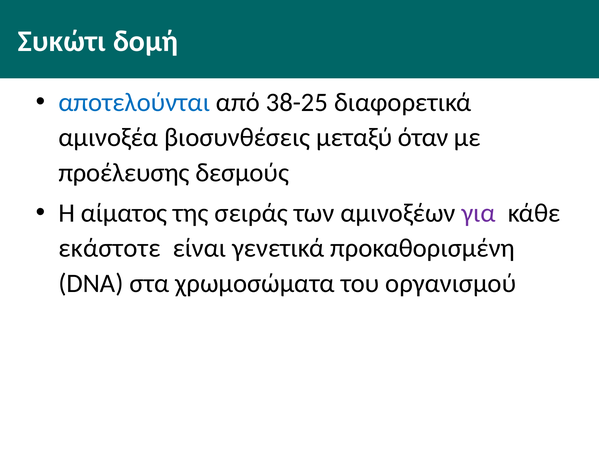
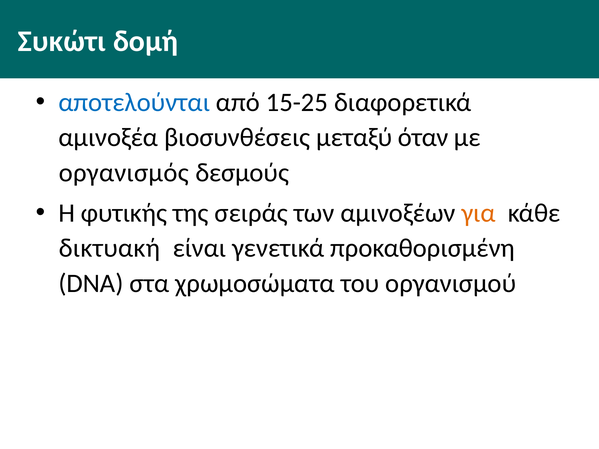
38-25: 38-25 -> 15-25
προέλευσης: προέλευσης -> οργανισμός
αίματος: αίματος -> φυτικής
για colour: purple -> orange
εκάστοτε: εκάστοτε -> δικτυακή
